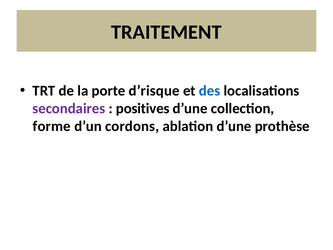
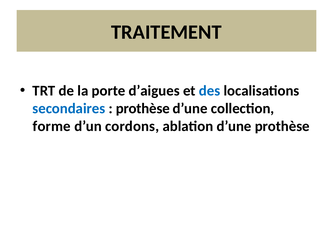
d’risque: d’risque -> d’aigues
secondaires colour: purple -> blue
positives at (143, 108): positives -> prothèse
